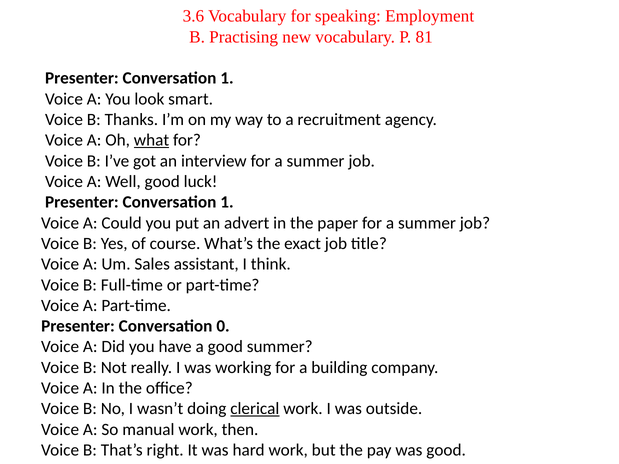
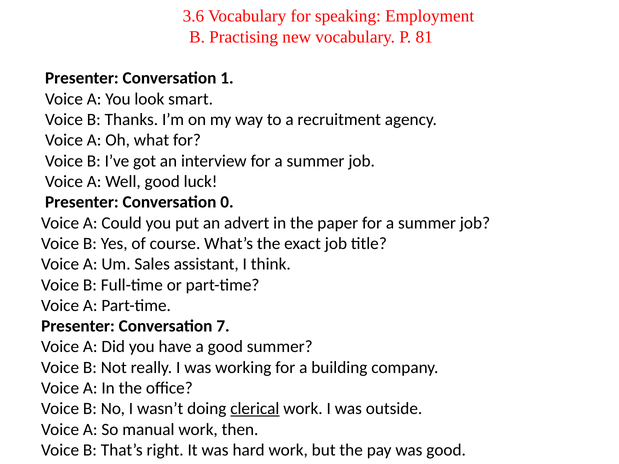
what underline: present -> none
1 at (227, 202): 1 -> 0
0: 0 -> 7
